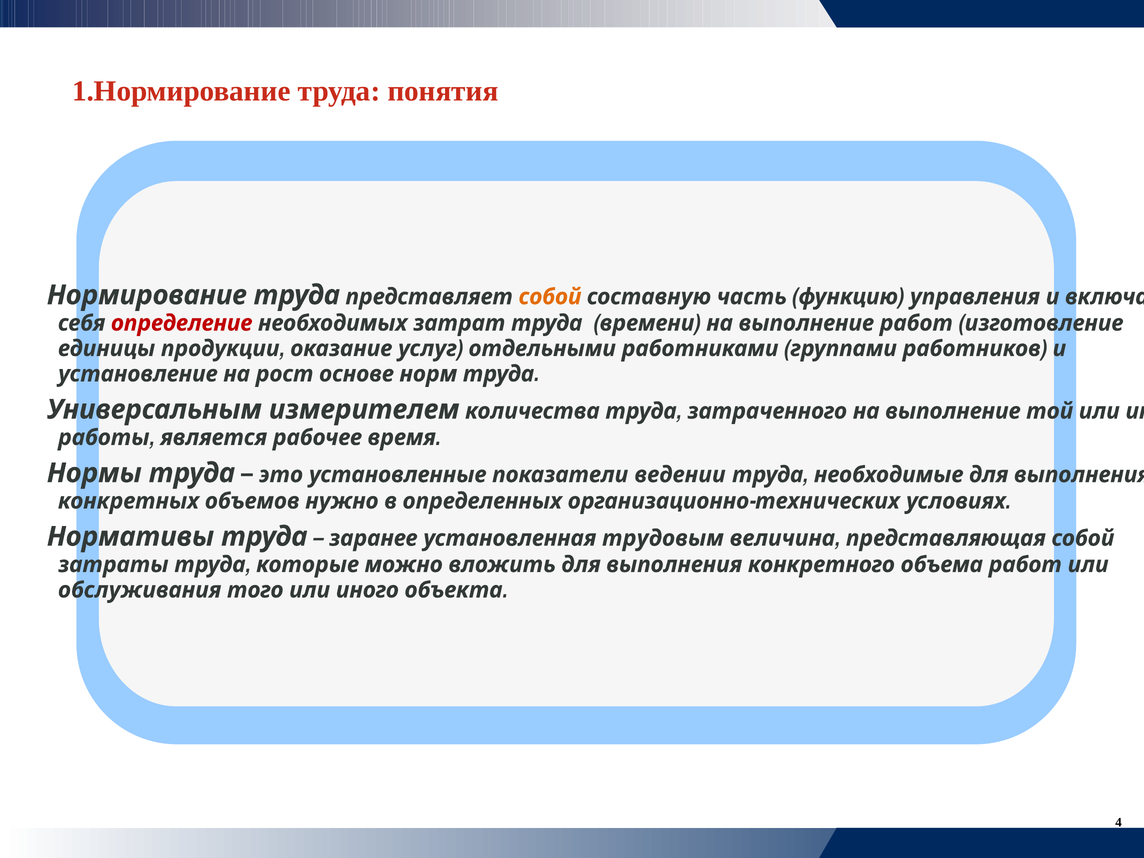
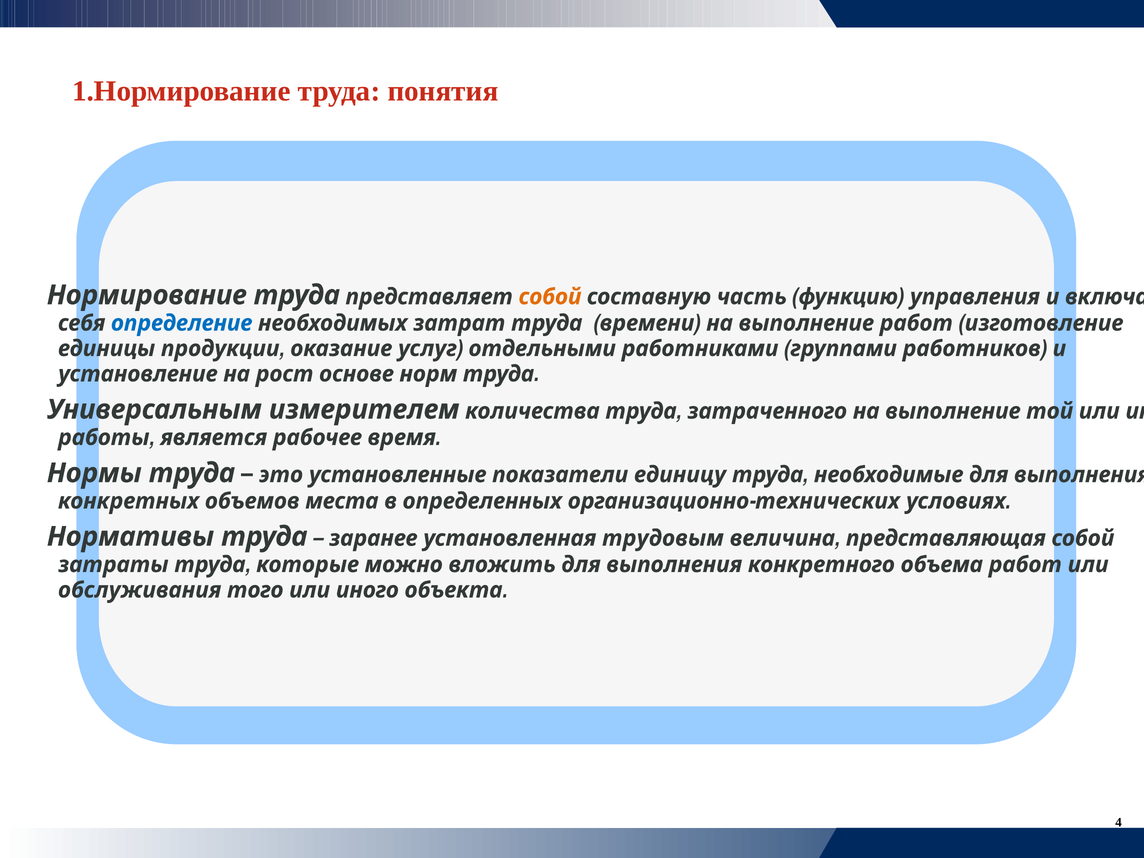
определение colour: red -> blue
ведении: ведении -> единицу
нужно: нужно -> места
